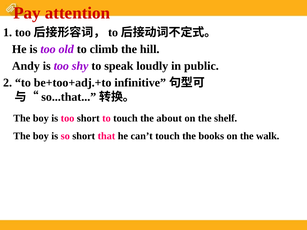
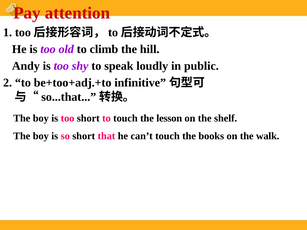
about: about -> lesson
